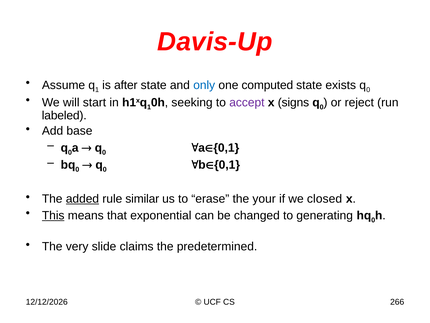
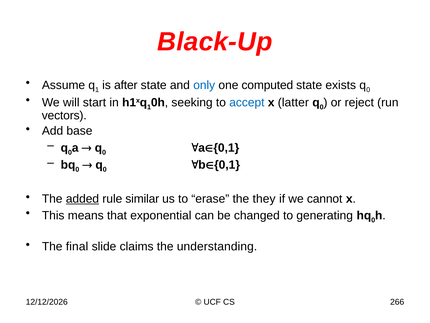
Davis-Up: Davis-Up -> Black-Up
accept colour: purple -> blue
signs: signs -> latter
labeled: labeled -> vectors
your: your -> they
closed: closed -> cannot
This underline: present -> none
very: very -> final
predetermined: predetermined -> understanding
